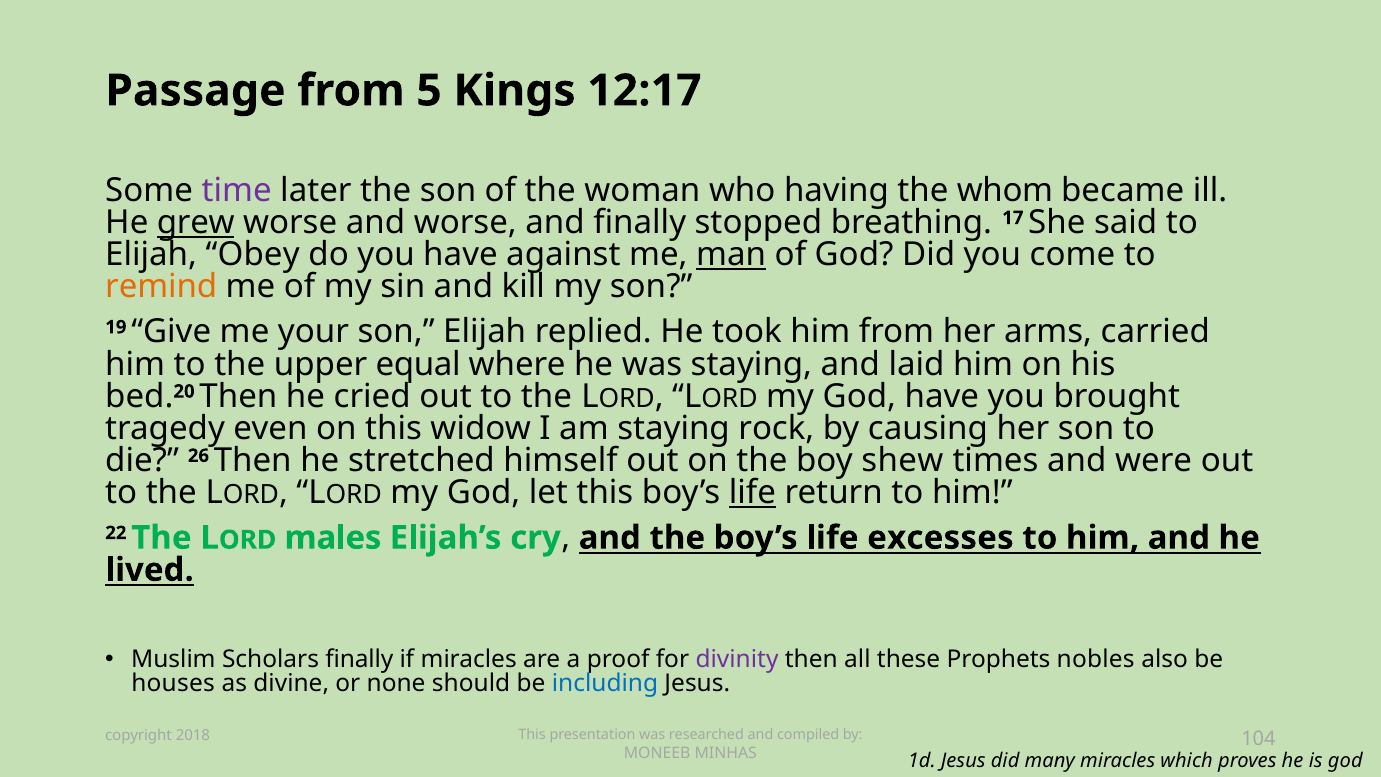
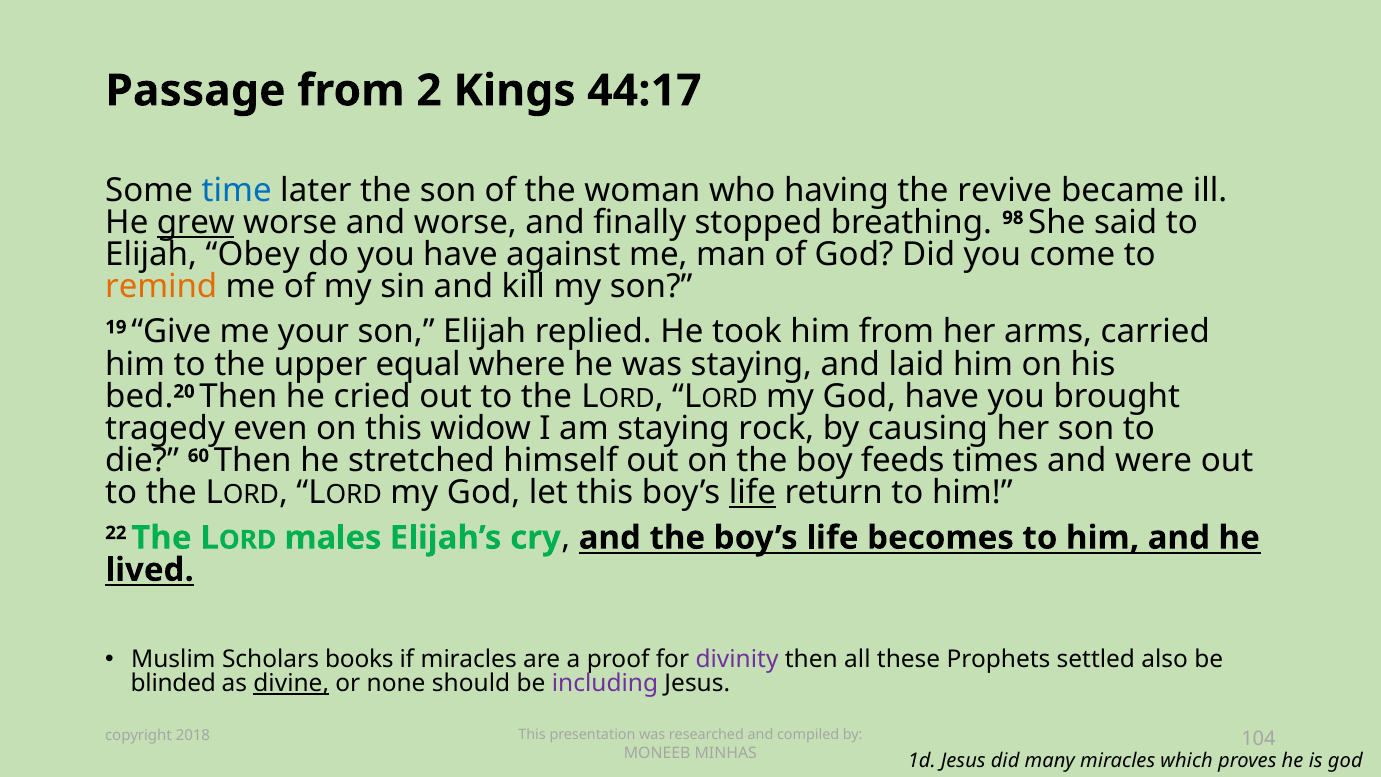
5: 5 -> 2
12:17: 12:17 -> 44:17
time colour: purple -> blue
whom: whom -> revive
17: 17 -> 98
man underline: present -> none
26: 26 -> 60
shew: shew -> feeds
excesses: excesses -> becomes
Scholars finally: finally -> books
nobles: nobles -> settled
houses: houses -> blinded
divine underline: none -> present
including colour: blue -> purple
